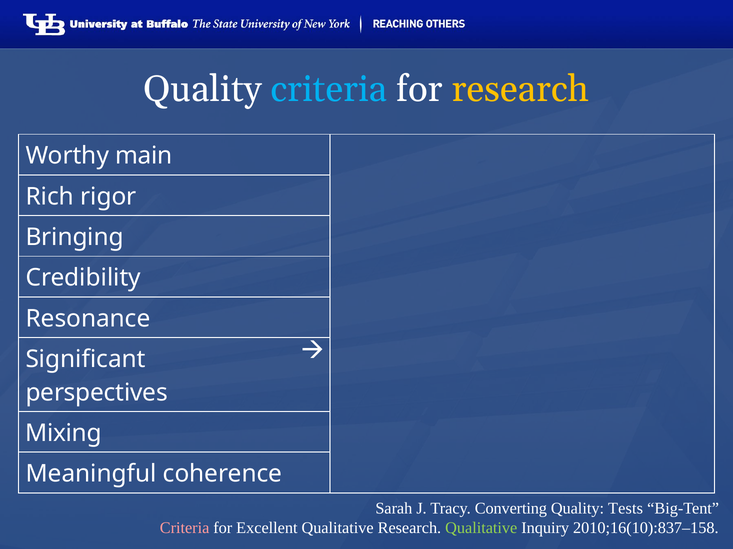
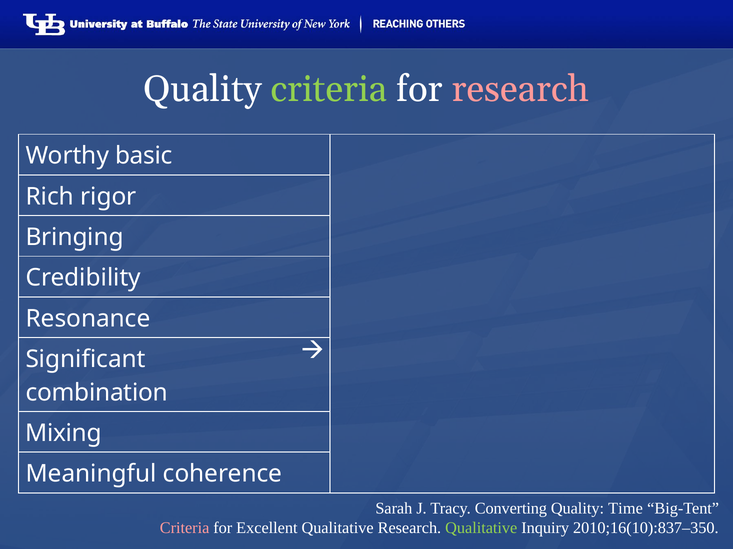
criteria at (329, 89) colour: light blue -> light green
research at (520, 89) colour: yellow -> pink
main: main -> basic
perspectives: perspectives -> combination
Tests: Tests -> Time
2010;16(10):837–158: 2010;16(10):837–158 -> 2010;16(10):837–350
